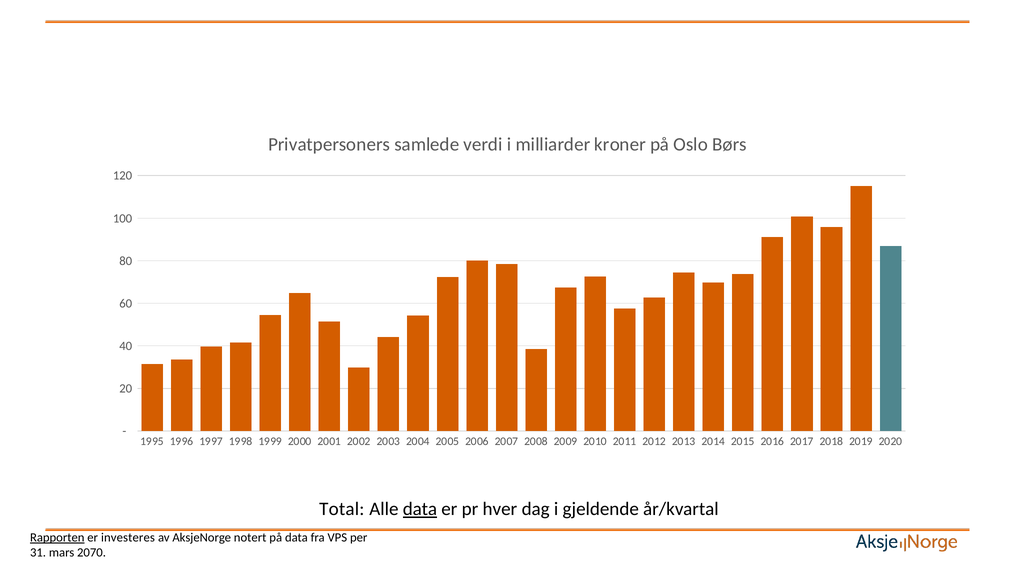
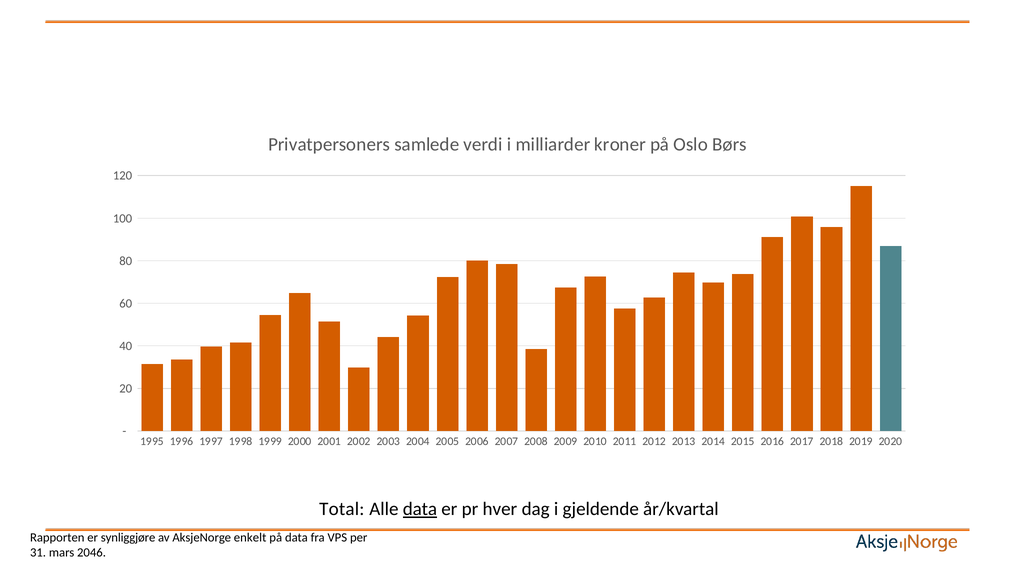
Rapporten underline: present -> none
investeres: investeres -> synliggjøre
notert: notert -> enkelt
2070: 2070 -> 2046
